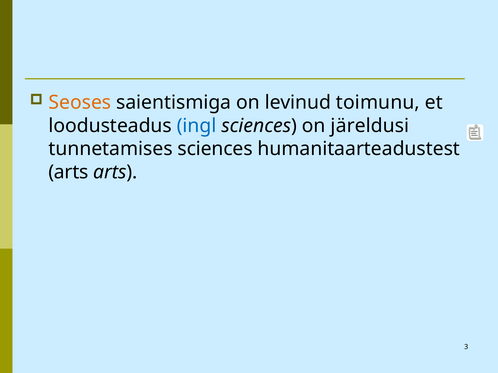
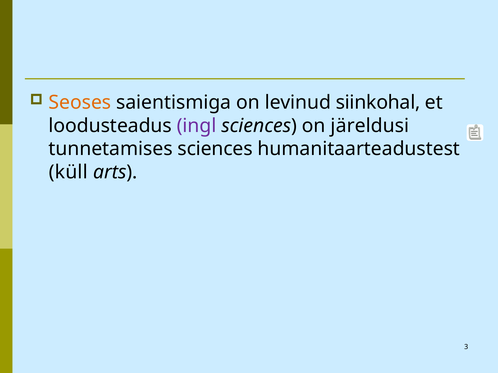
toimunu: toimunu -> siinkohal
ingl colour: blue -> purple
arts at (68, 172): arts -> küll
